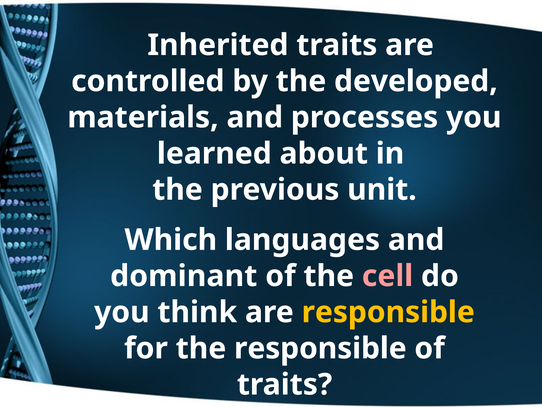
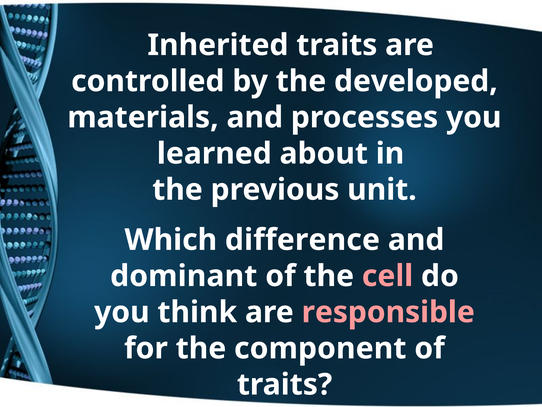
languages: languages -> difference
responsible at (388, 312) colour: yellow -> pink
the responsible: responsible -> component
